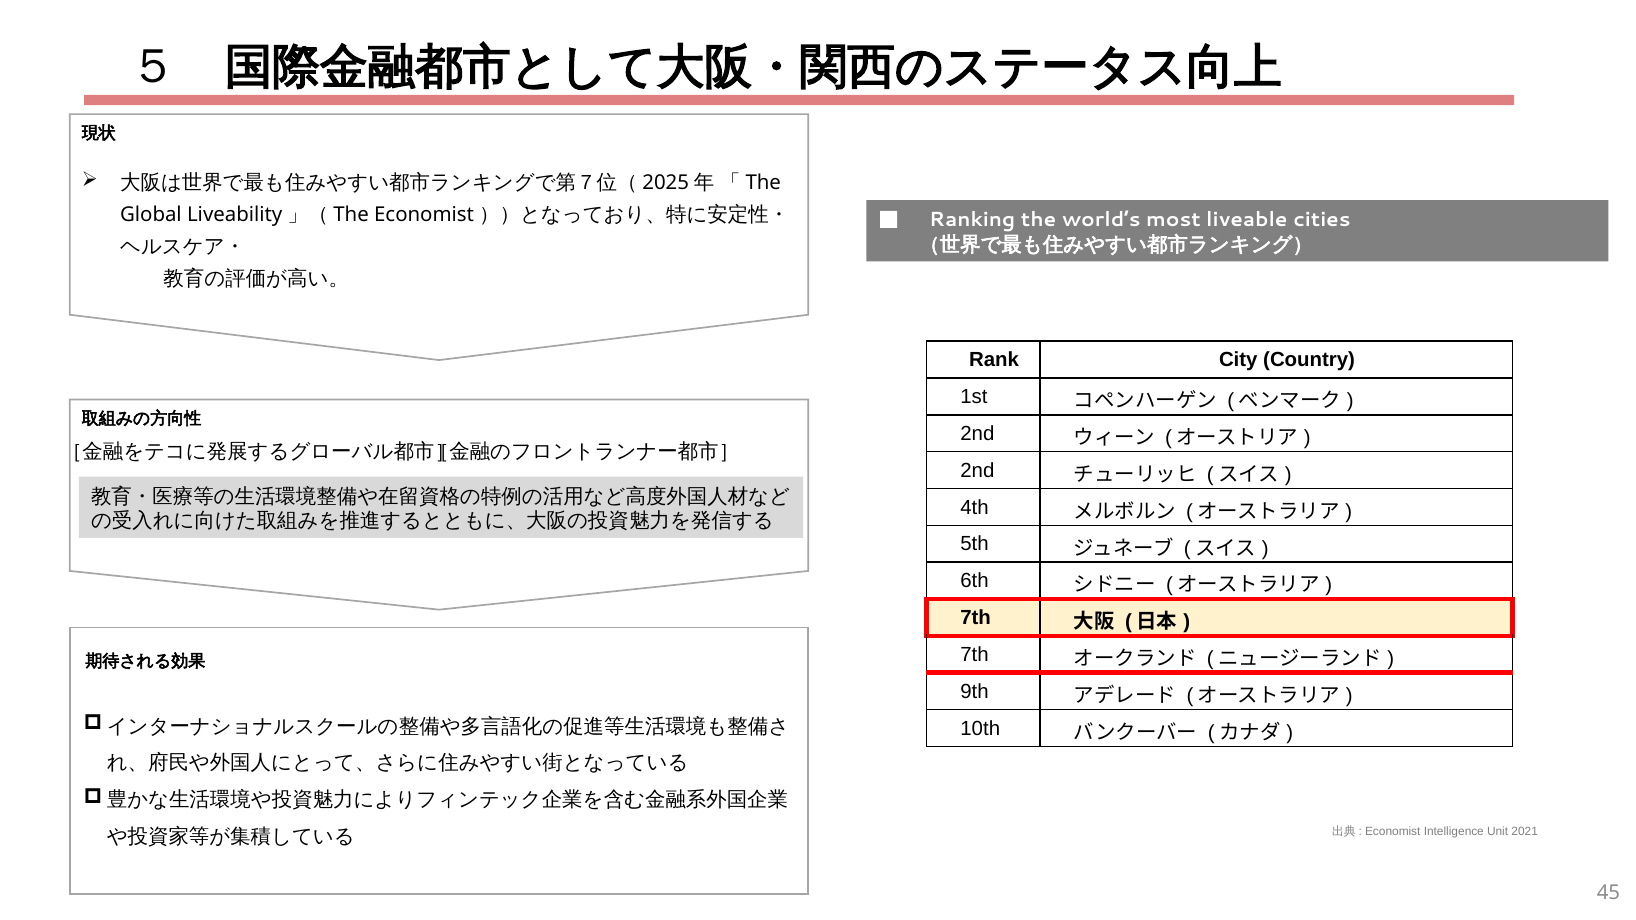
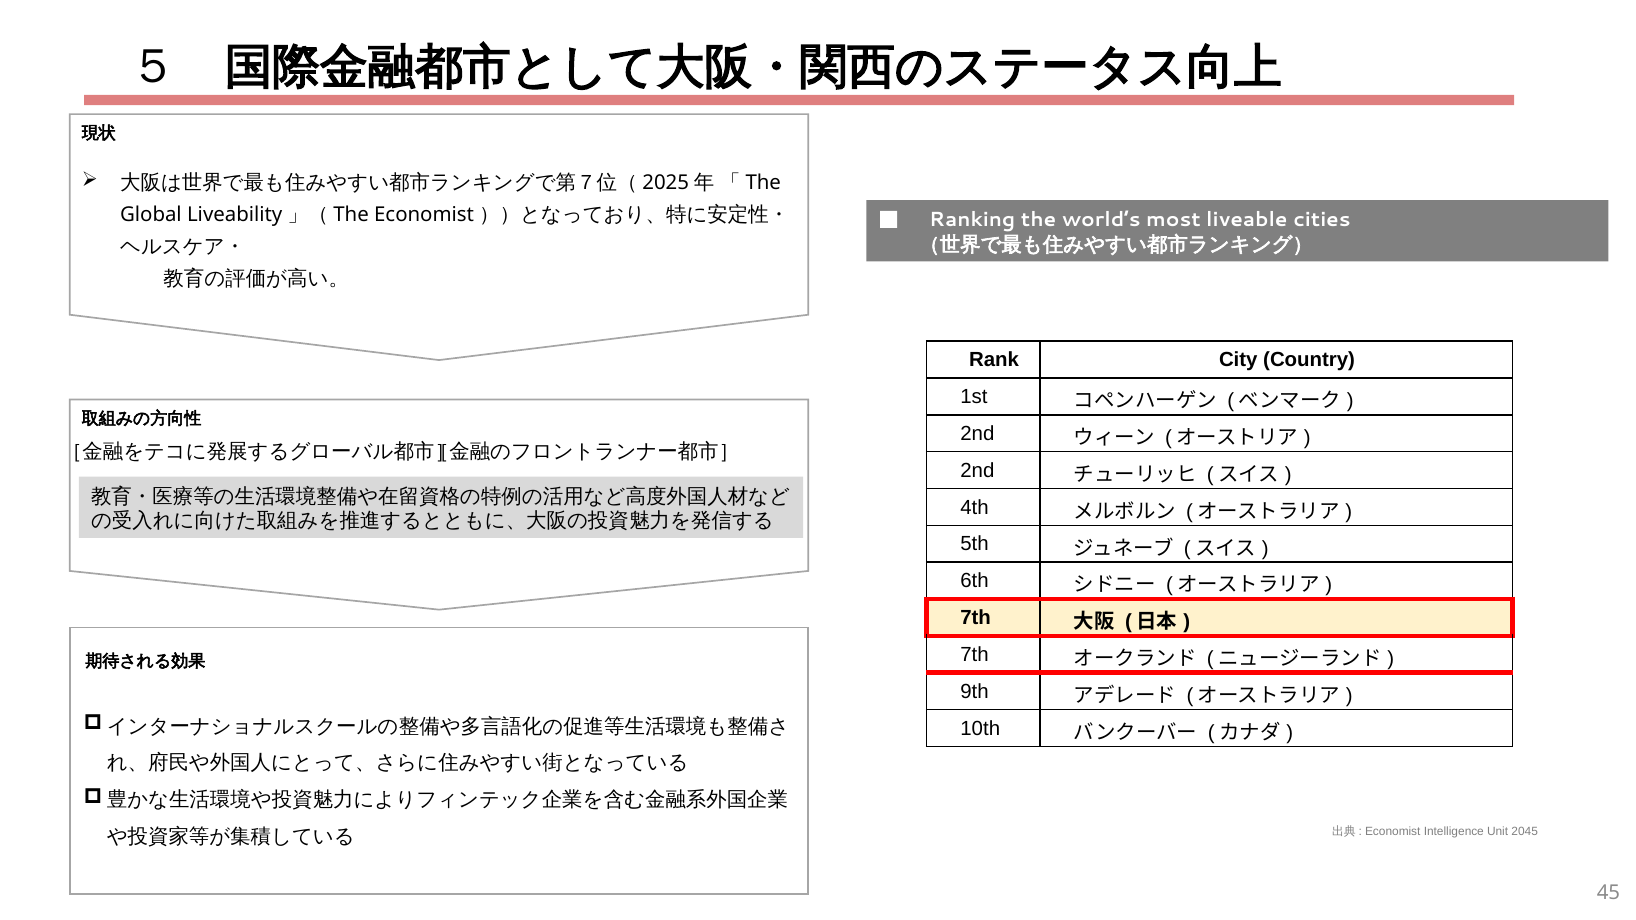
2021: 2021 -> 2045
